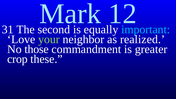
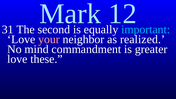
your colour: light green -> pink
those: those -> mind
crop at (17, 59): crop -> love
